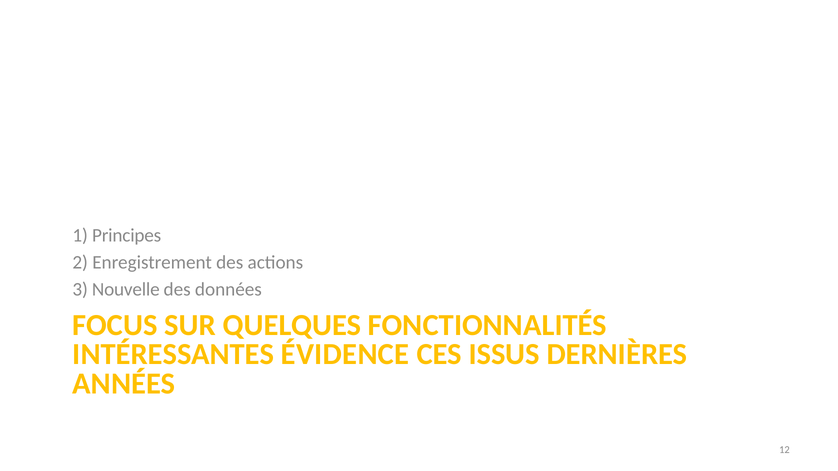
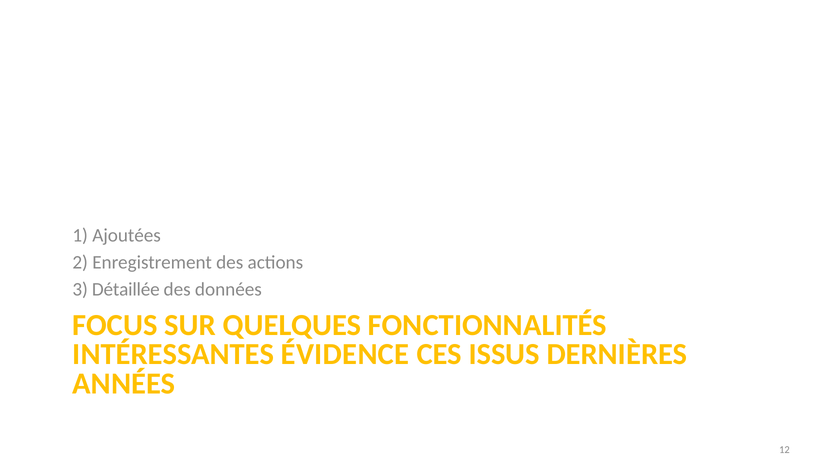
Principes: Principes -> Ajoutées
Nouvelle: Nouvelle -> Détaillée
